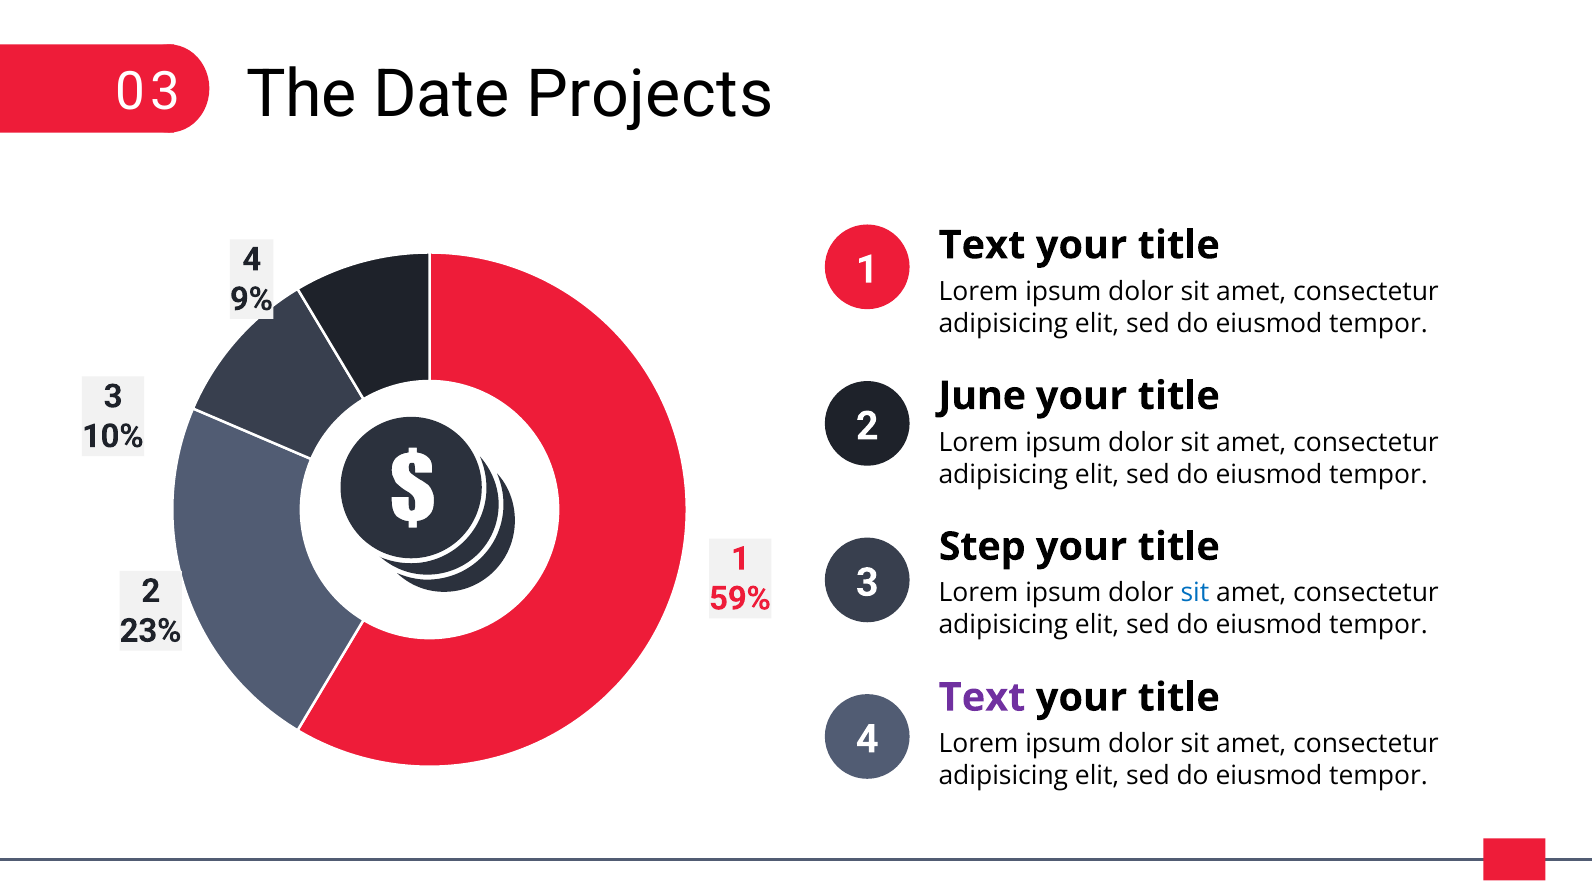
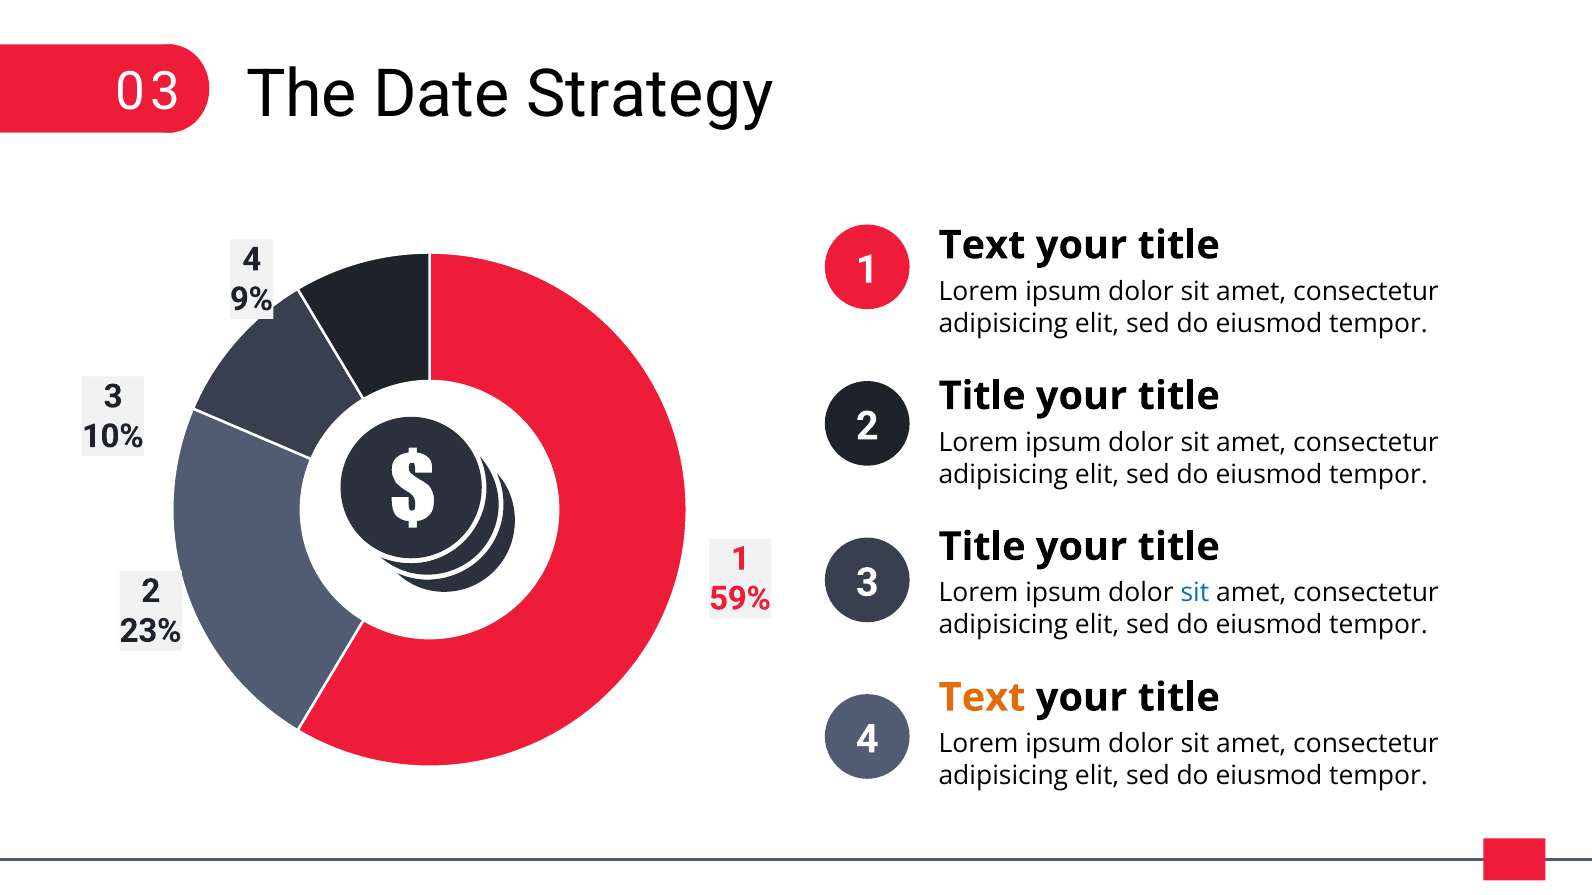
Projects: Projects -> Strategy
June at (982, 396): June -> Title
Step at (982, 547): Step -> Title
Text at (982, 698) colour: purple -> orange
